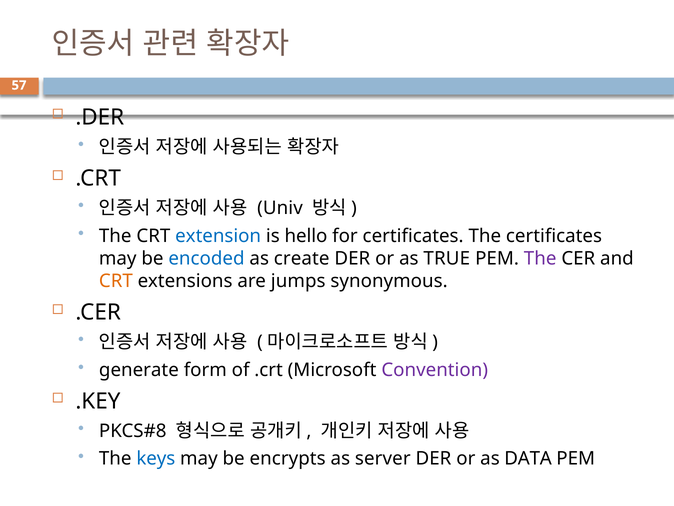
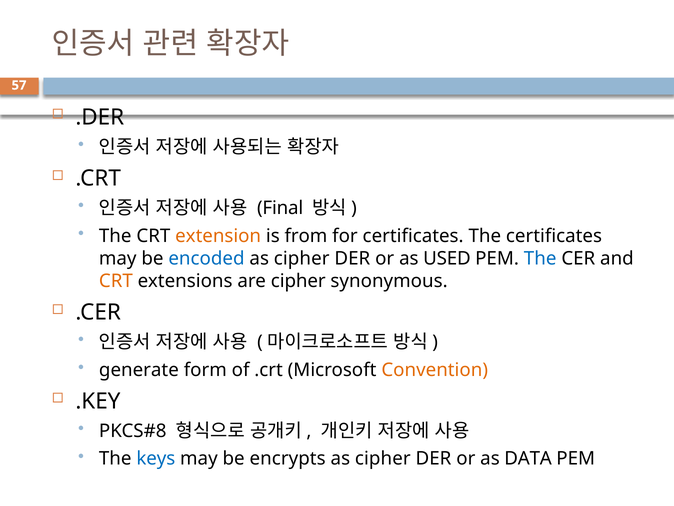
Univ: Univ -> Final
extension colour: blue -> orange
hello: hello -> from
create at (302, 258): create -> cipher
TRUE: TRUE -> USED
The at (540, 258) colour: purple -> blue
are jumps: jumps -> cipher
Convention colour: purple -> orange
server at (383, 458): server -> cipher
